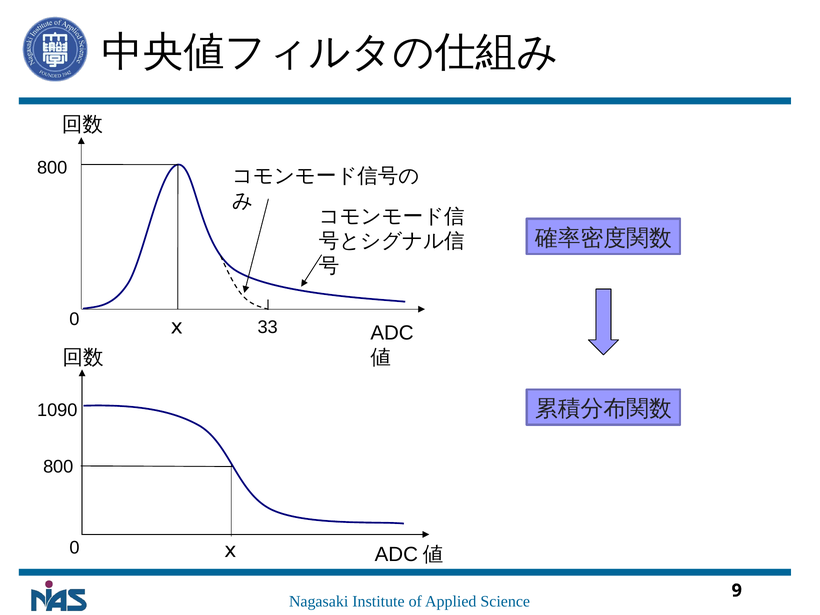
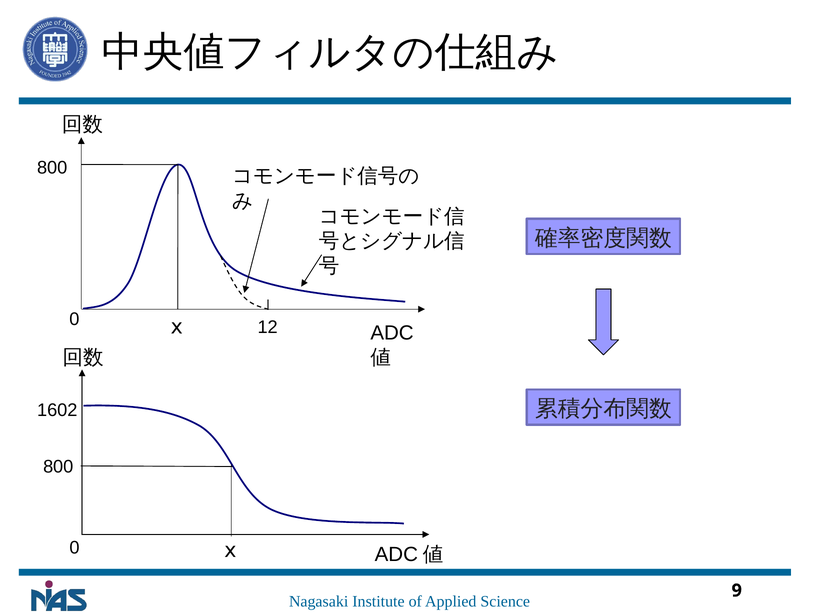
33: 33 -> 12
1090: 1090 -> 1602
